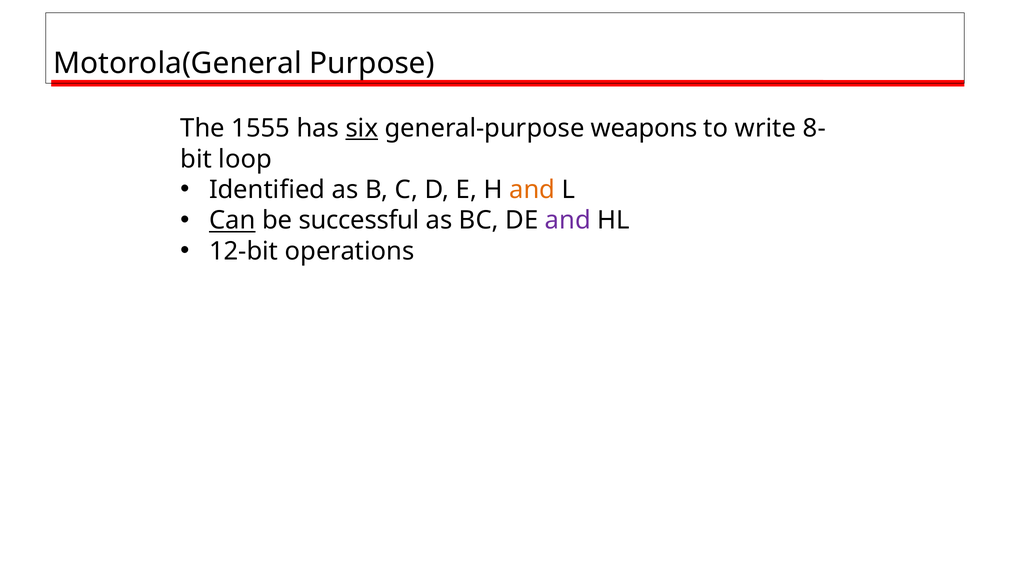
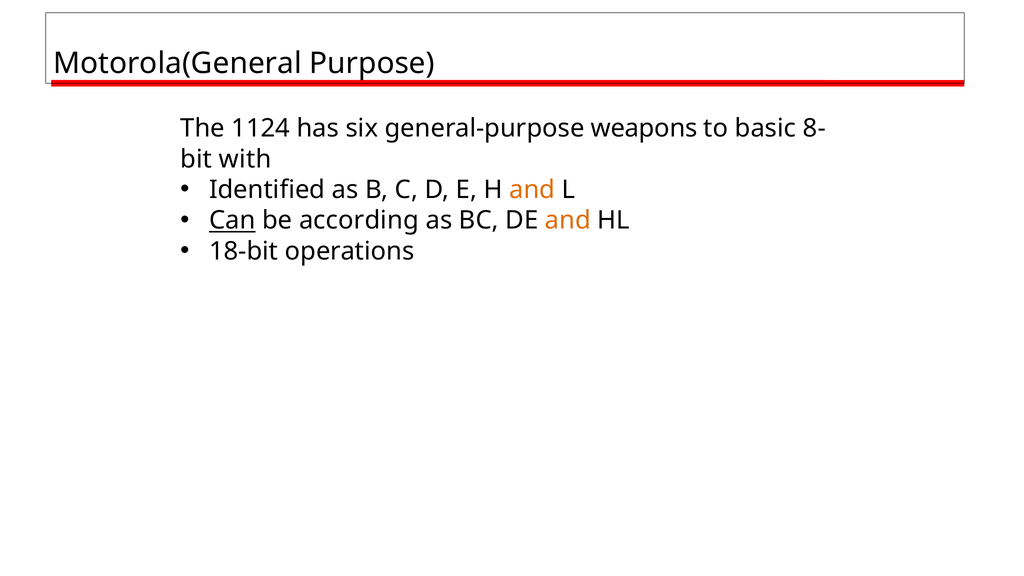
1555: 1555 -> 1124
six underline: present -> none
write: write -> basic
loop: loop -> with
successful: successful -> according
and at (568, 221) colour: purple -> orange
12-bit: 12-bit -> 18-bit
